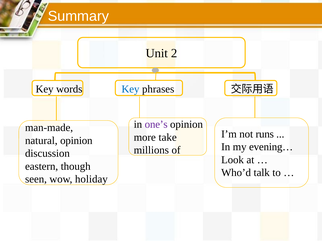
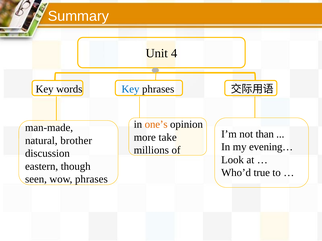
2: 2 -> 4
one’s colour: purple -> orange
runs: runs -> than
natural opinion: opinion -> brother
talk: talk -> true
wow holiday: holiday -> phrases
